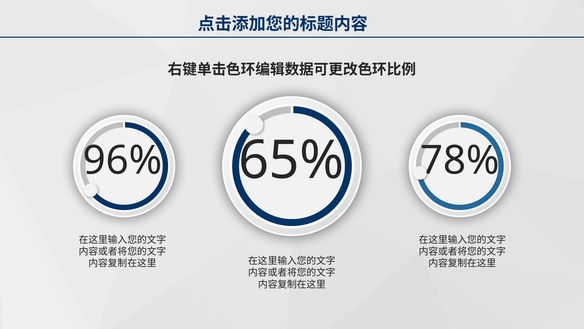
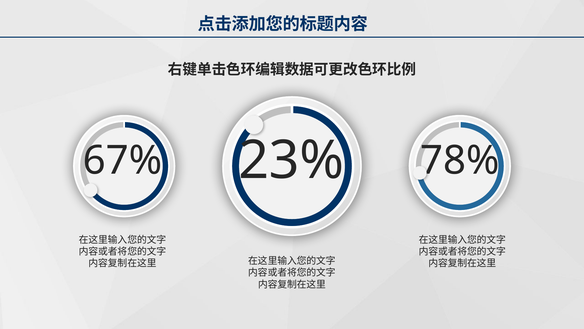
65%: 65% -> 23%
96%: 96% -> 67%
